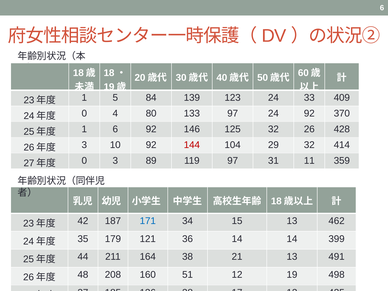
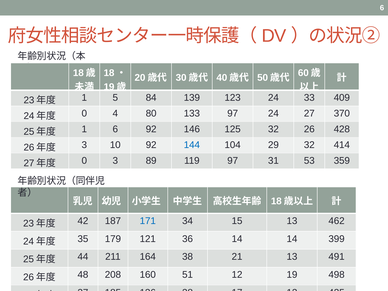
24 92: 92 -> 27
144 colour: red -> blue
11: 11 -> 53
